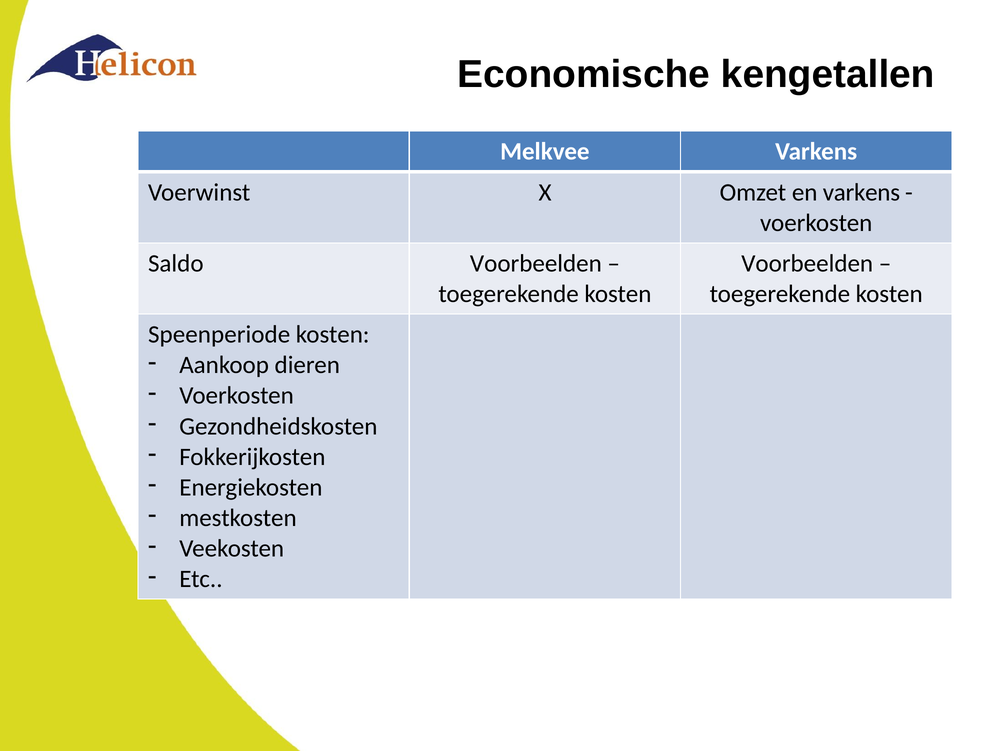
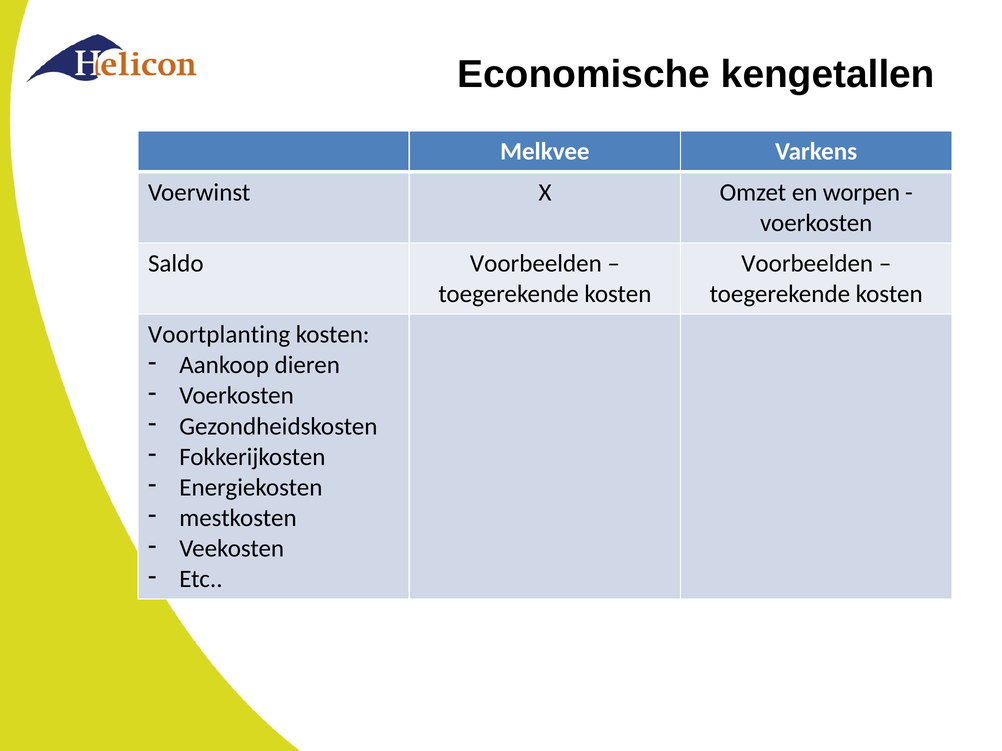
en varkens: varkens -> worpen
Speenperiode: Speenperiode -> Voortplanting
